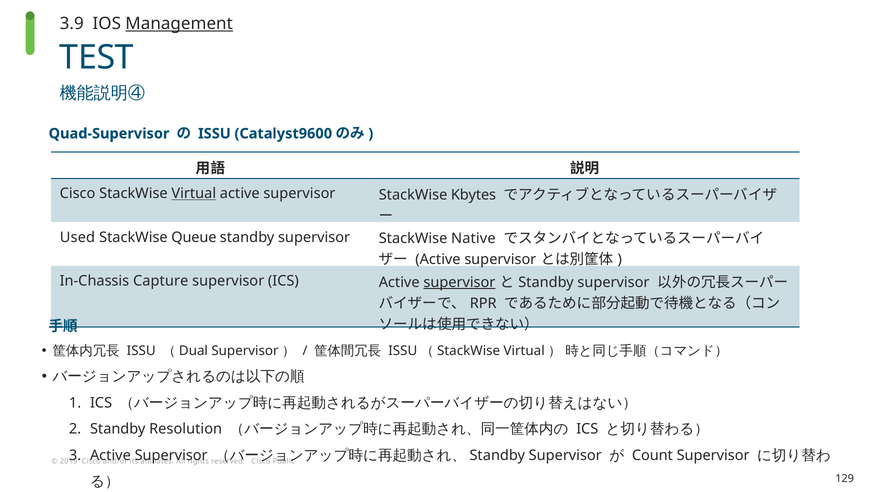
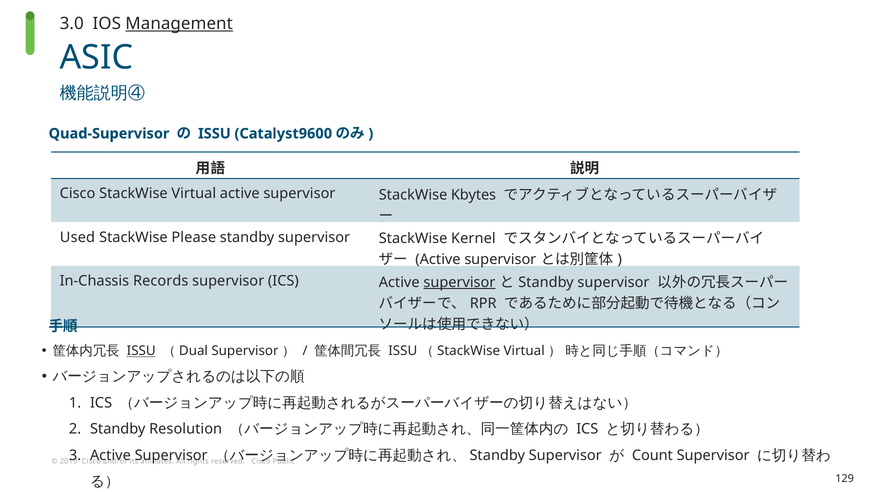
3.9: 3.9 -> 3.0
TEST: TEST -> ASIC
Virtual at (194, 193) underline: present -> none
Queue: Queue -> Please
Native: Native -> Kernel
Capture: Capture -> Records
ISSU at (141, 351) underline: none -> present
